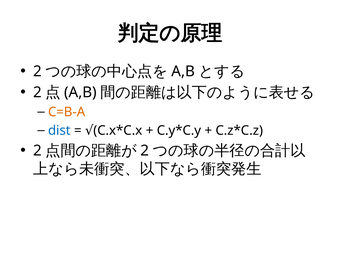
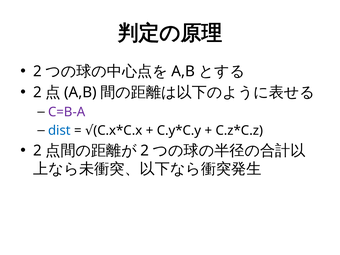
C=B-A colour: orange -> purple
